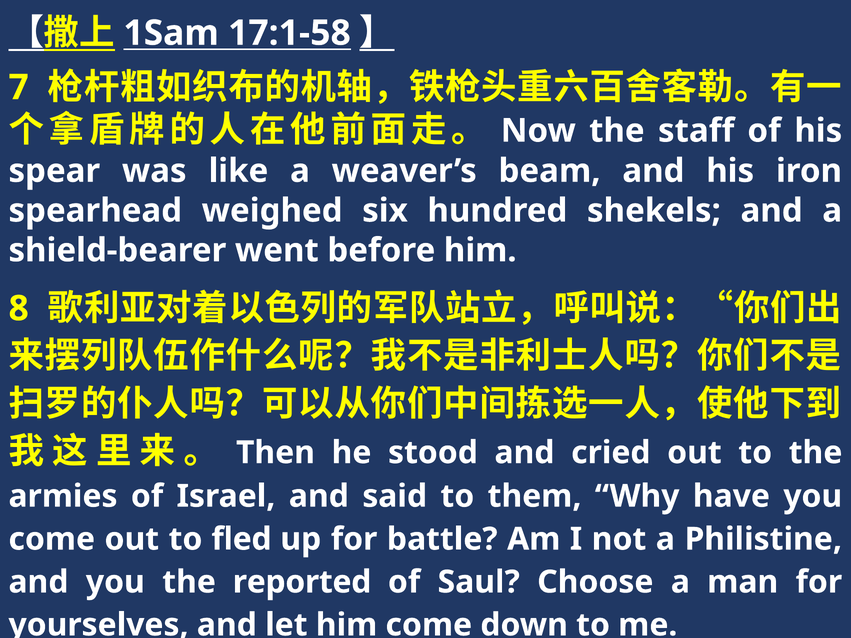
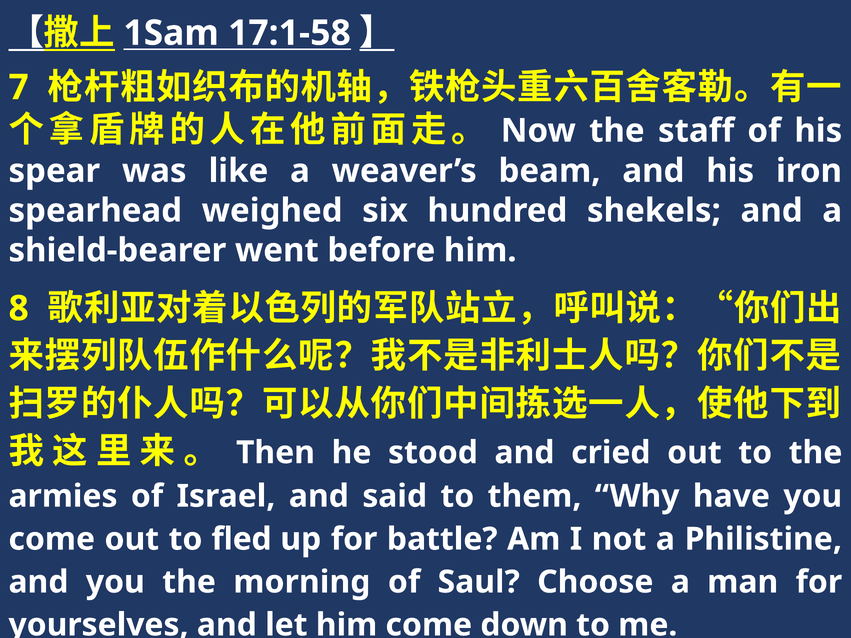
reported: reported -> morning
